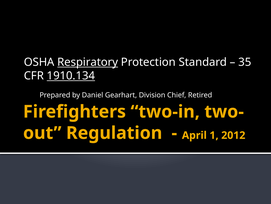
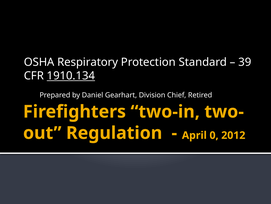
Respiratory underline: present -> none
35: 35 -> 39
1: 1 -> 0
